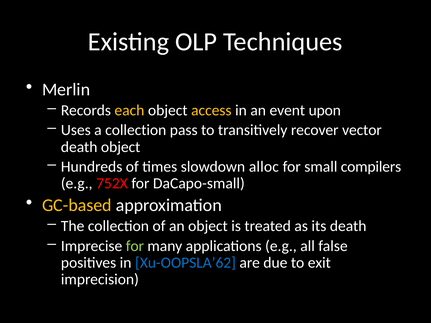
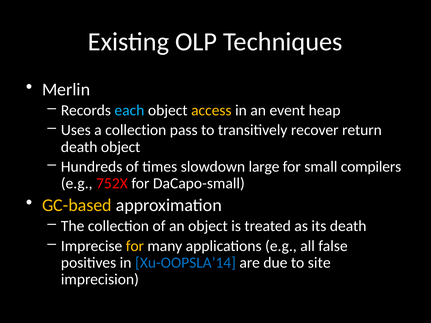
each colour: yellow -> light blue
upon: upon -> heap
vector: vector -> return
alloc: alloc -> large
for at (135, 246) colour: light green -> yellow
Xu-OOPSLA’62: Xu-OOPSLA’62 -> Xu-OOPSLA’14
exit: exit -> site
